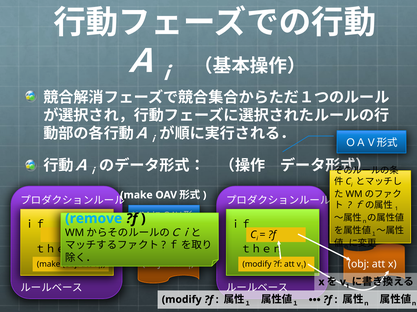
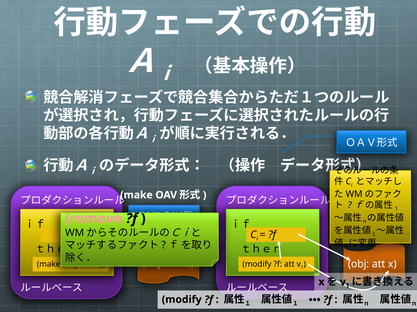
remove colour: light blue -> pink
